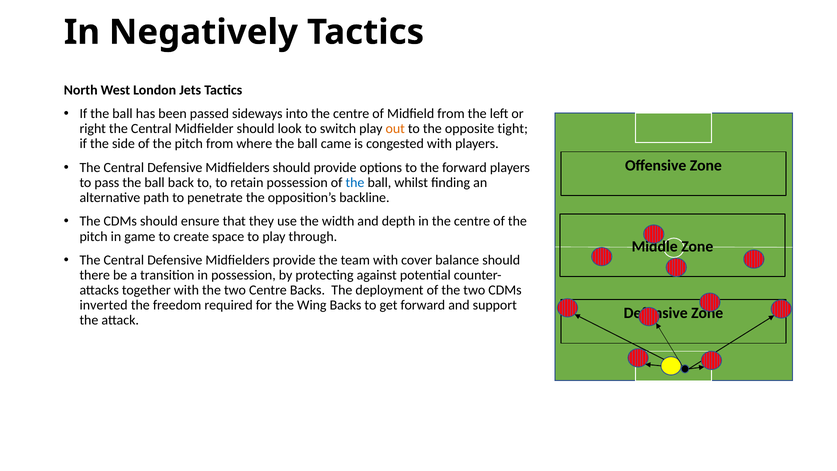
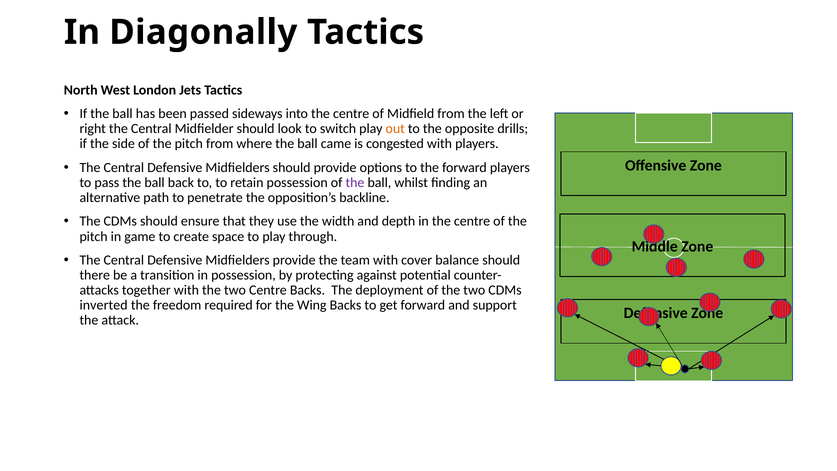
Negatively: Negatively -> Diagonally
tight: tight -> drills
the at (355, 183) colour: blue -> purple
